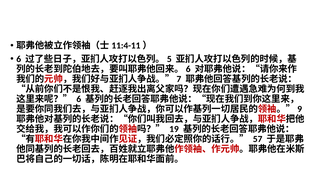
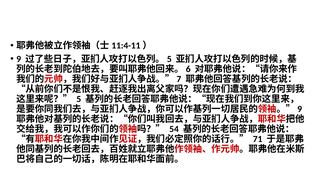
6 at (19, 59): 6 -> 9
6 at (79, 99): 6 -> 5
19: 19 -> 54
57: 57 -> 71
